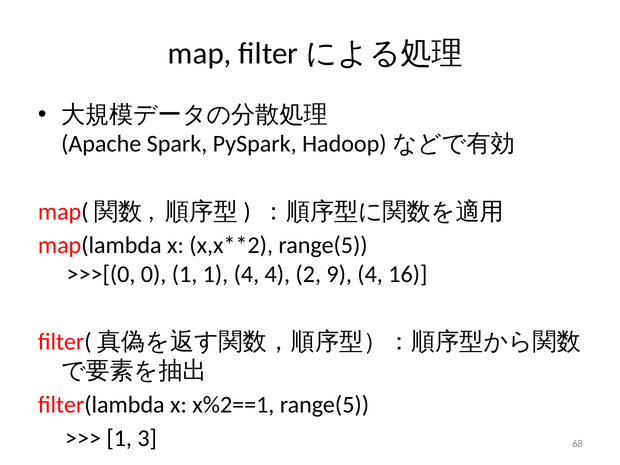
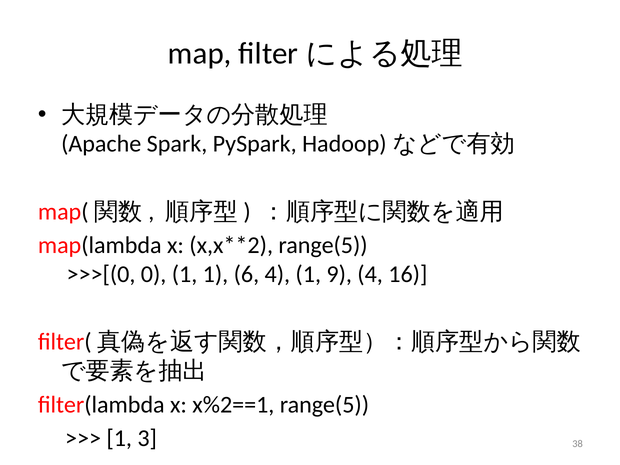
1 4: 4 -> 6
4 2: 2 -> 1
68: 68 -> 38
